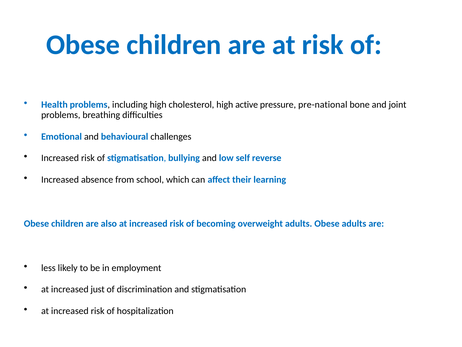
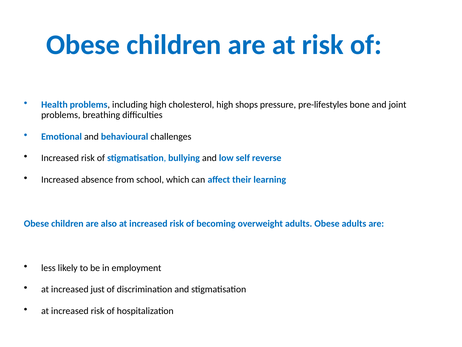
active: active -> shops
pre-national: pre-national -> pre-lifestyles
